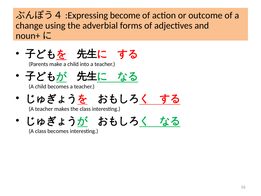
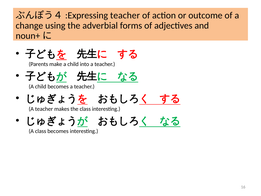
become at (125, 15): become -> teacher
